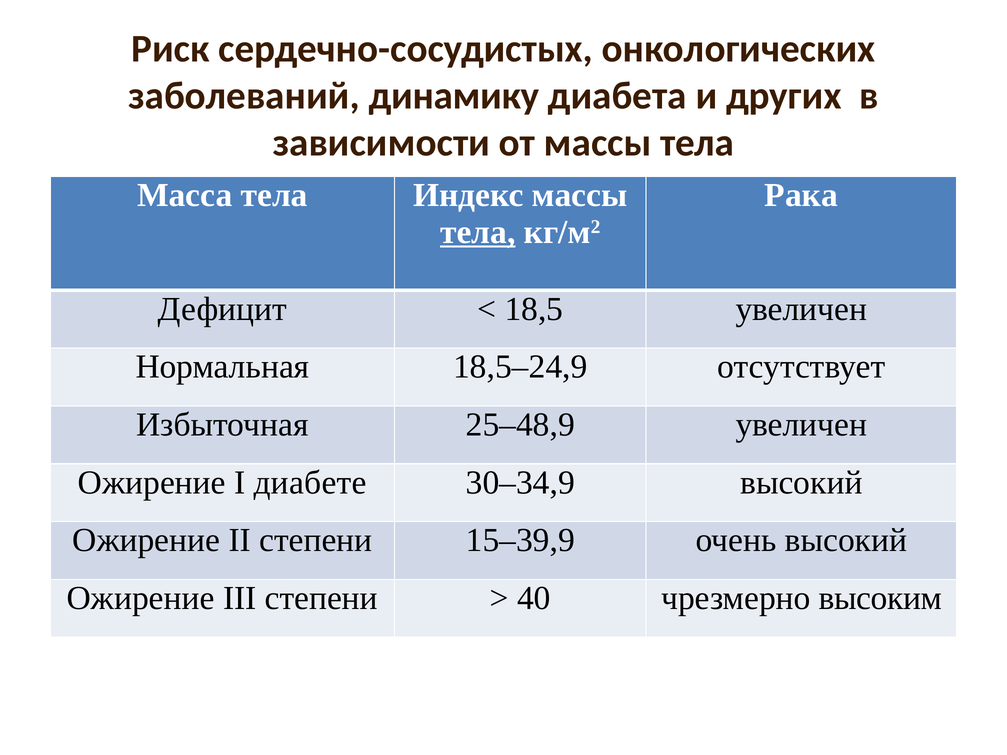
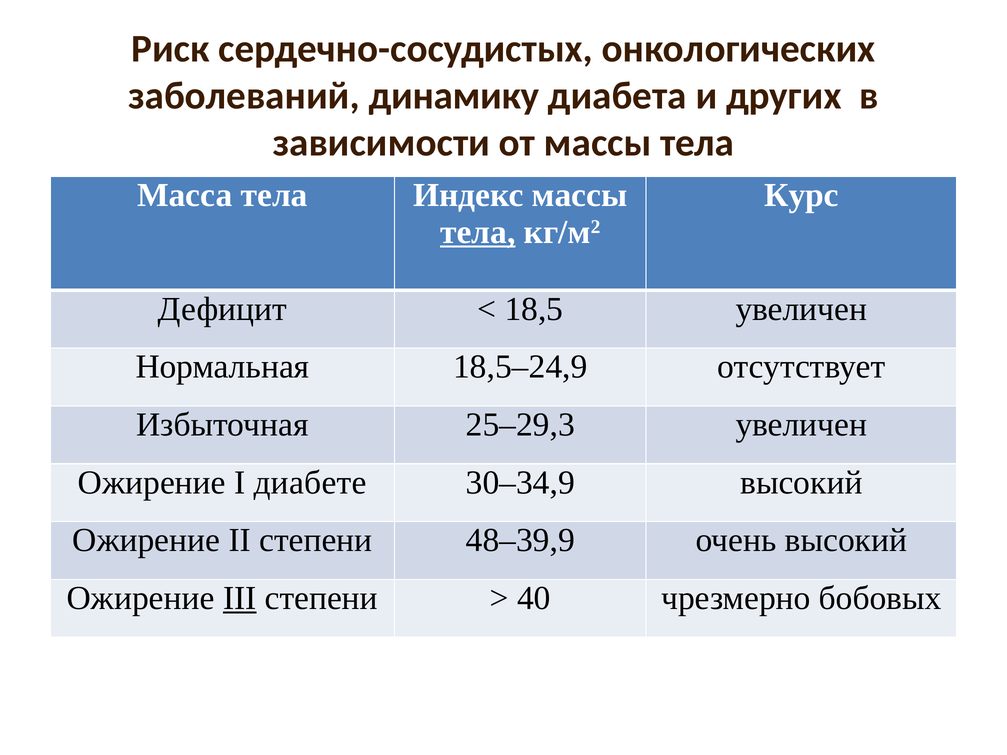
Рака: Рака -> Курс
25–48,9: 25–48,9 -> 25–29,3
15–39,9: 15–39,9 -> 48–39,9
III underline: none -> present
высоким: высоким -> бобовых
